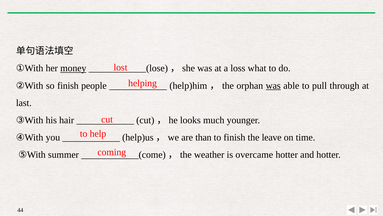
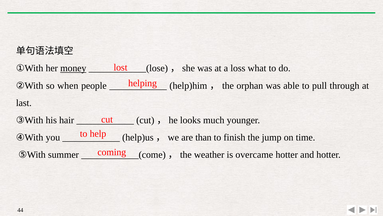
so finish: finish -> when
was at (273, 85) underline: present -> none
leave: leave -> jump
